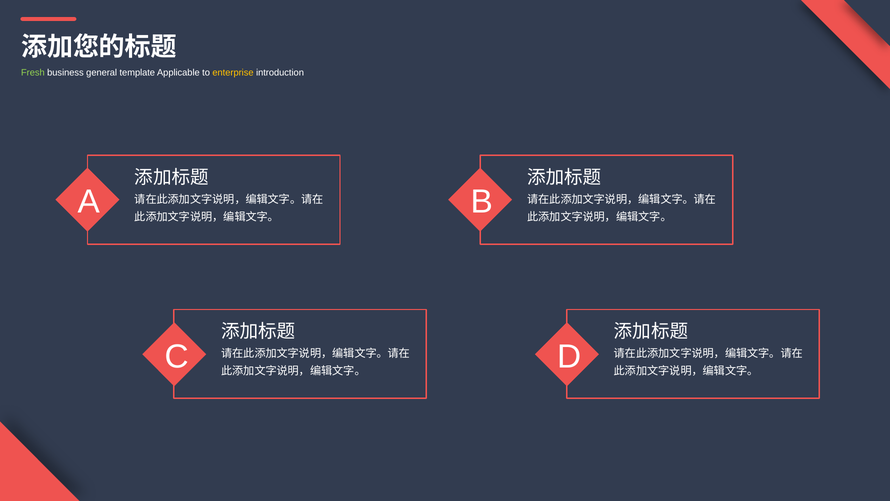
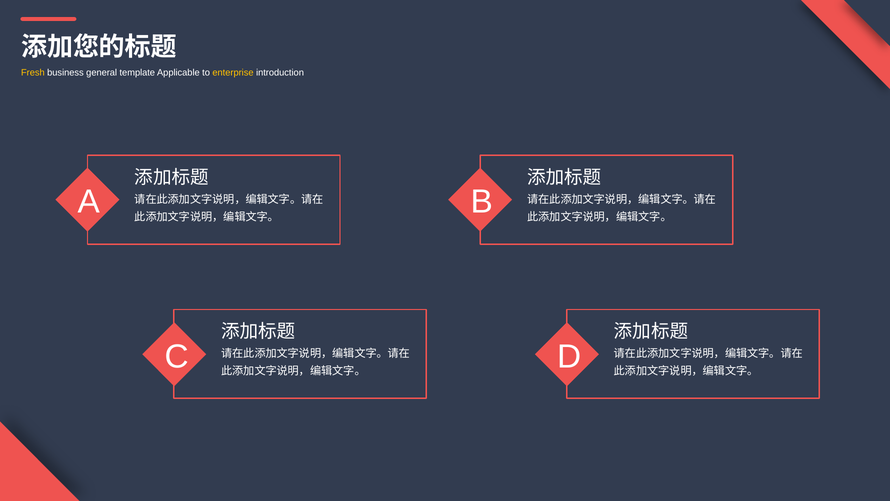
Fresh colour: light green -> yellow
